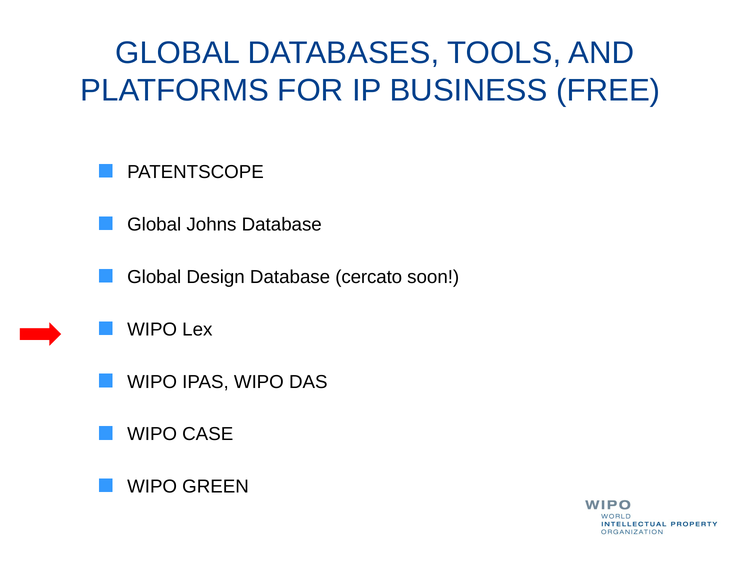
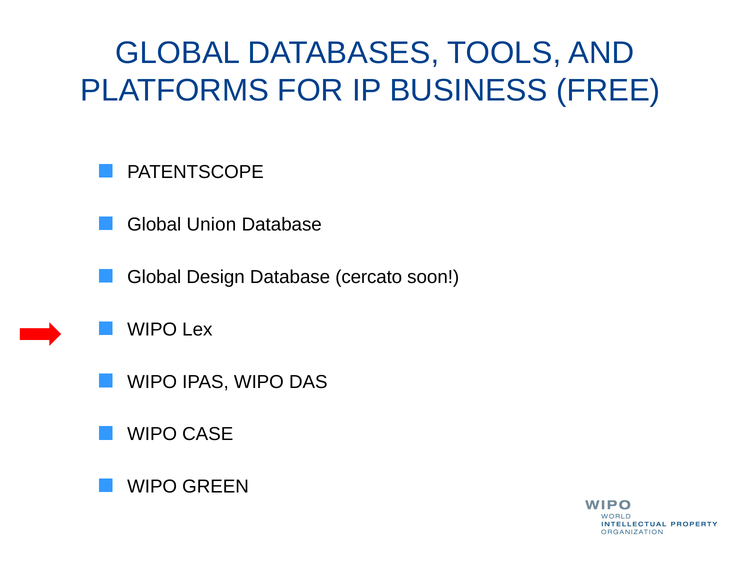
Johns: Johns -> Union
